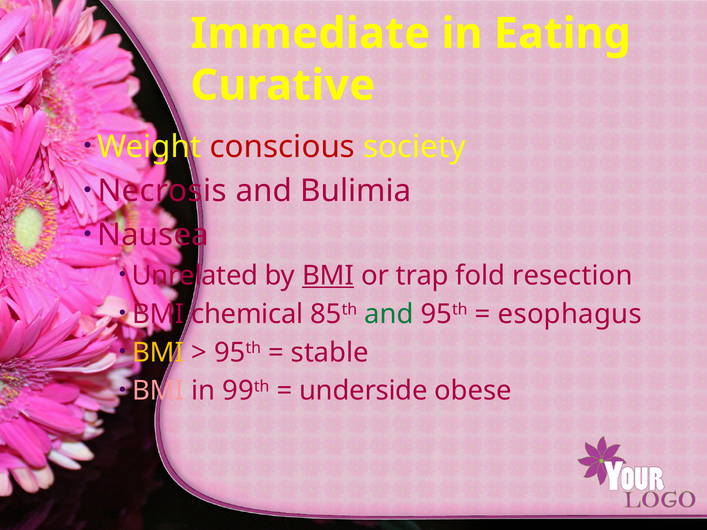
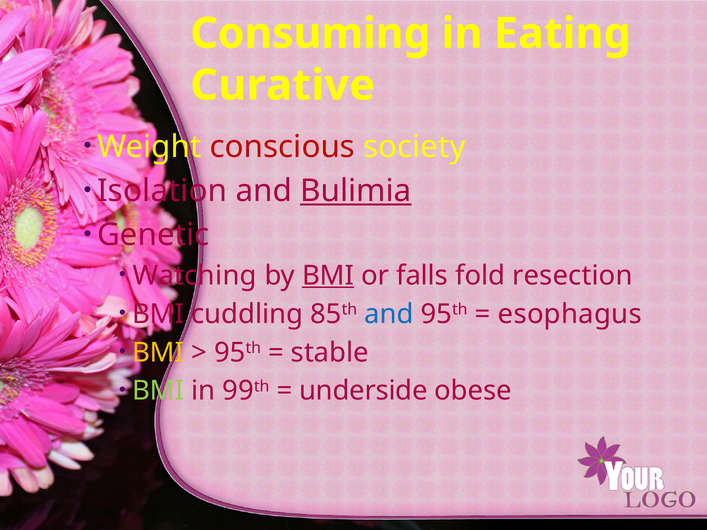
Immediate: Immediate -> Consuming
Necrosis: Necrosis -> Isolation
Bulimia underline: none -> present
Nausea: Nausea -> Genetic
Unrelated: Unrelated -> Watching
trap: trap -> falls
chemical: chemical -> cuddling
and at (389, 314) colour: green -> blue
BMI at (158, 391) colour: pink -> light green
